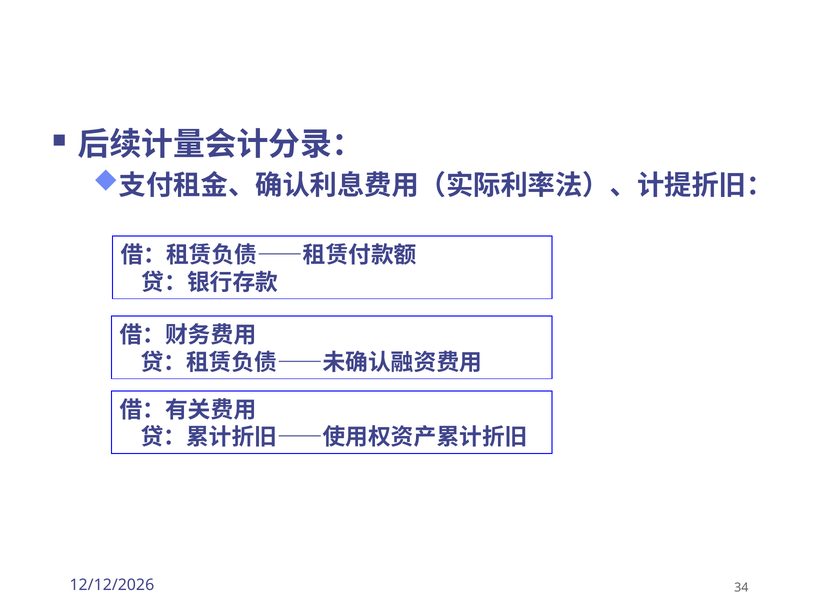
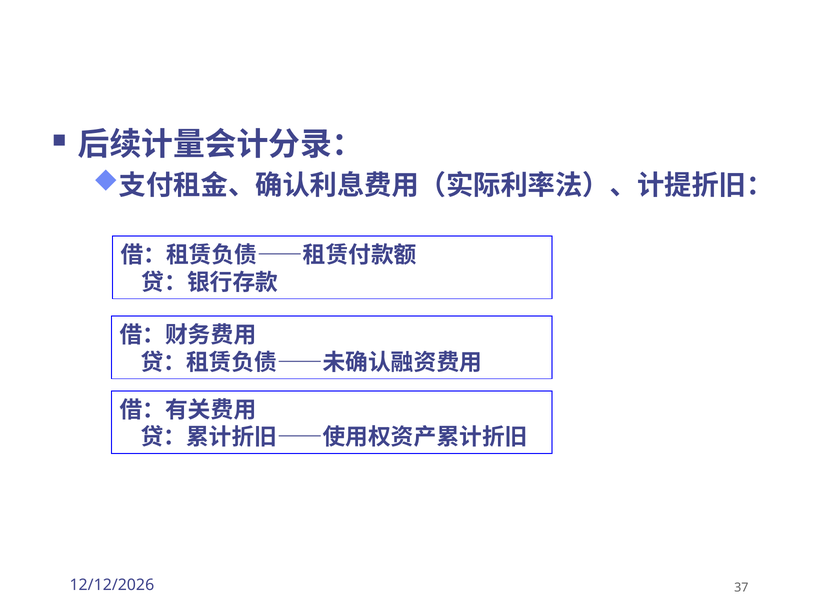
34: 34 -> 37
